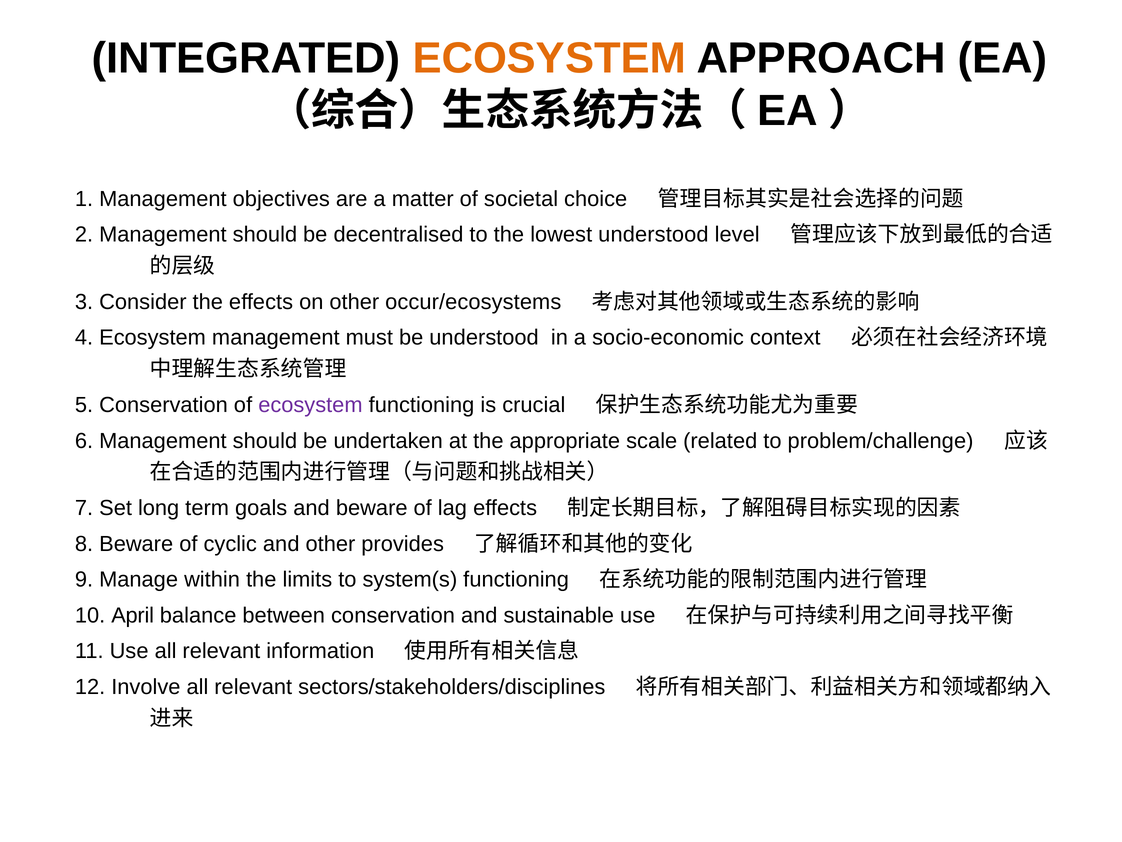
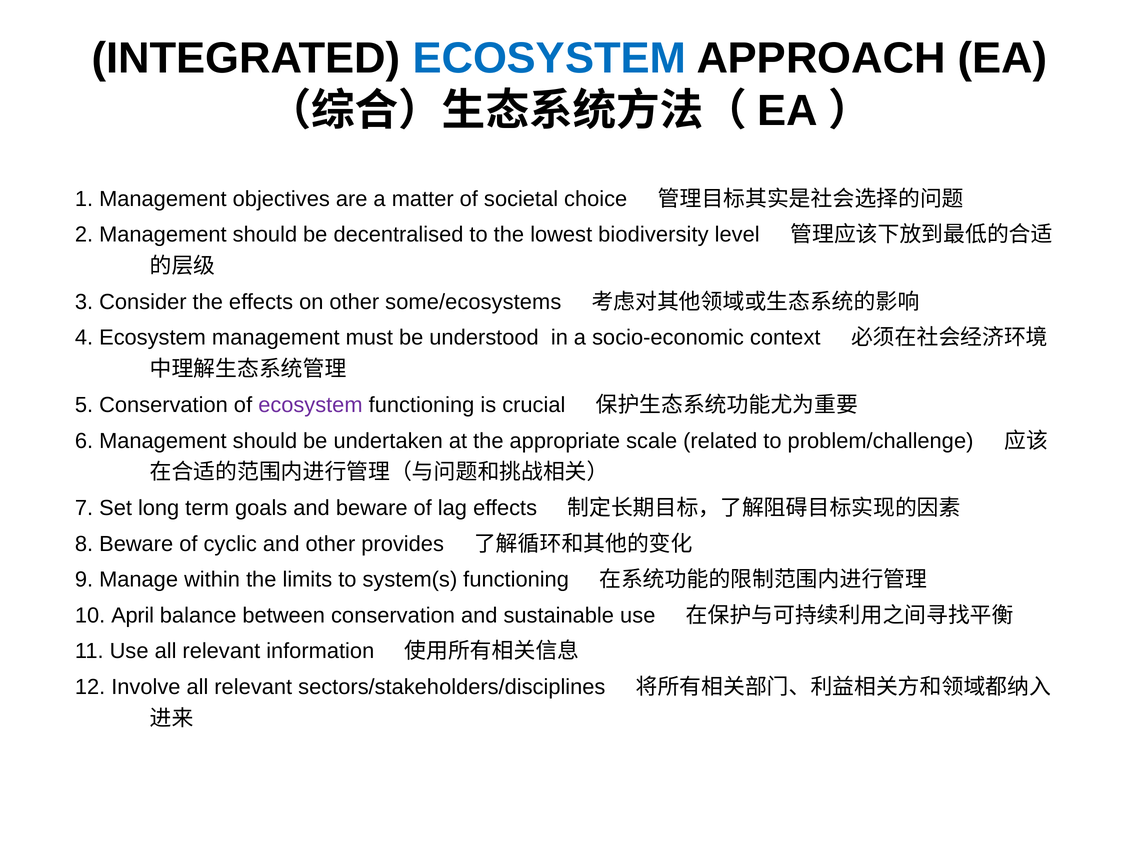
ECOSYSTEM at (549, 58) colour: orange -> blue
lowest understood: understood -> biodiversity
occur/ecosystems: occur/ecosystems -> some/ecosystems
